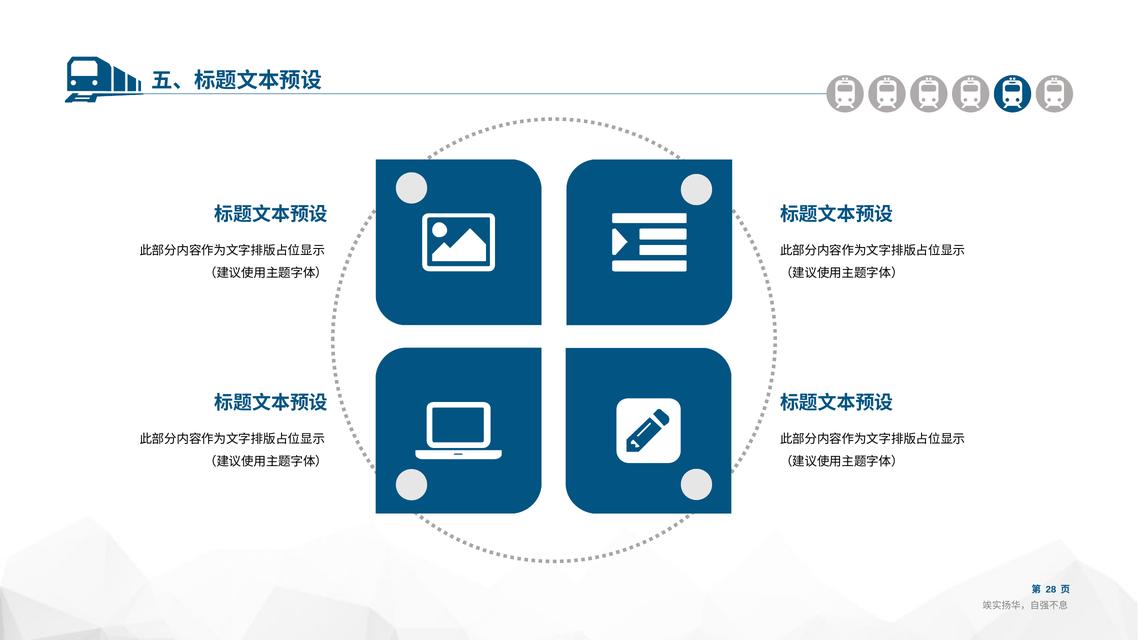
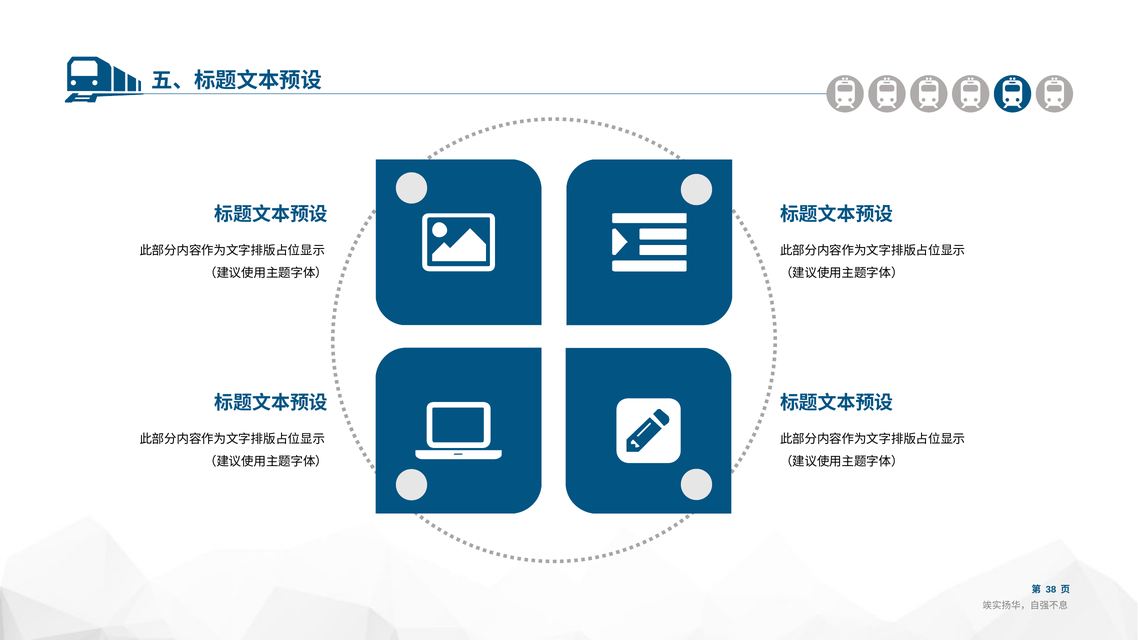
28: 28 -> 38
